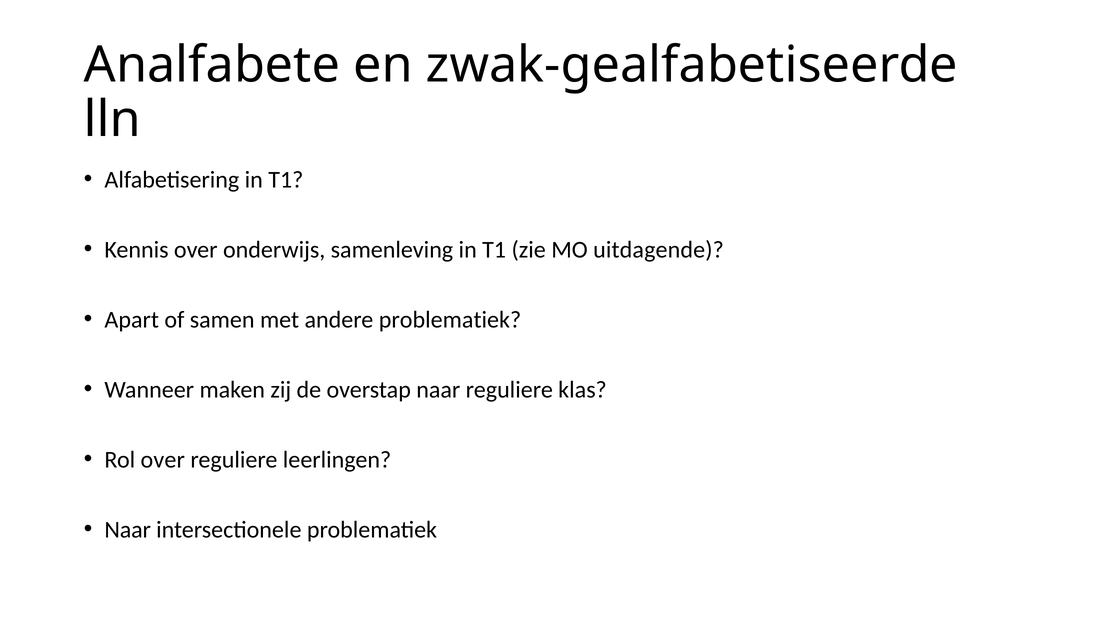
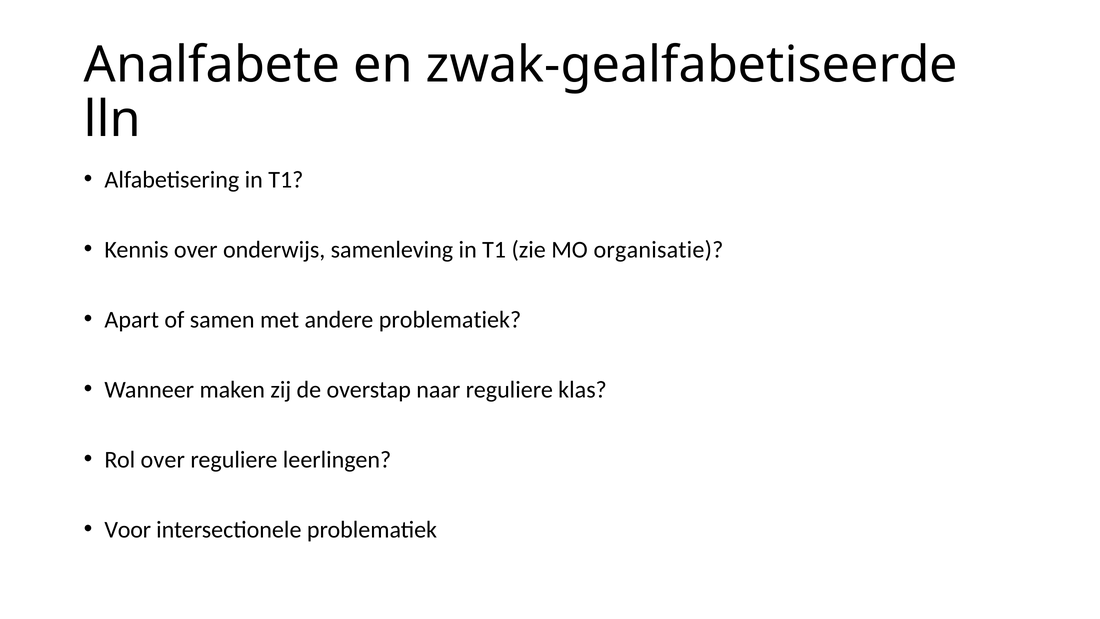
uitdagende: uitdagende -> organisatie
Naar at (128, 529): Naar -> Voor
